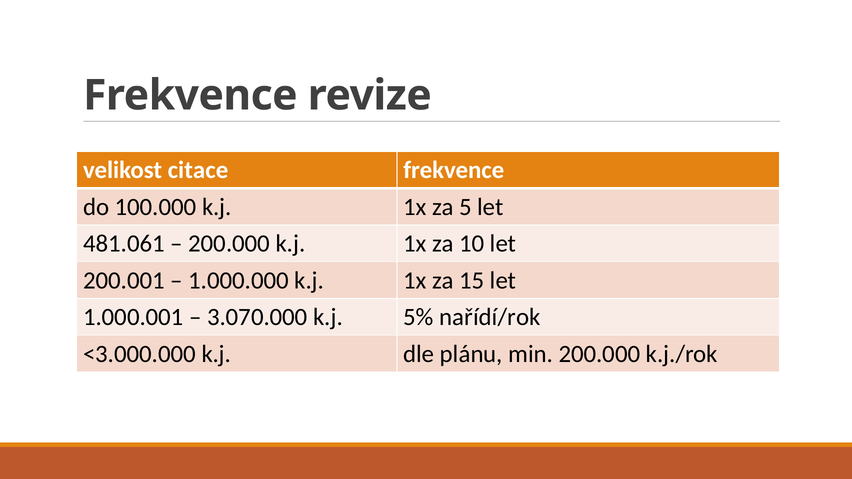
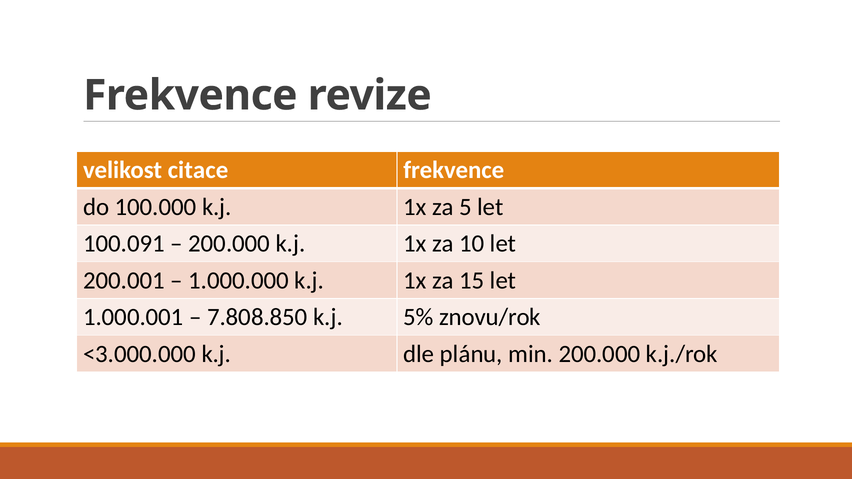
481.061: 481.061 -> 100.091
3.070.000: 3.070.000 -> 7.808.850
nařídí/rok: nařídí/rok -> znovu/rok
